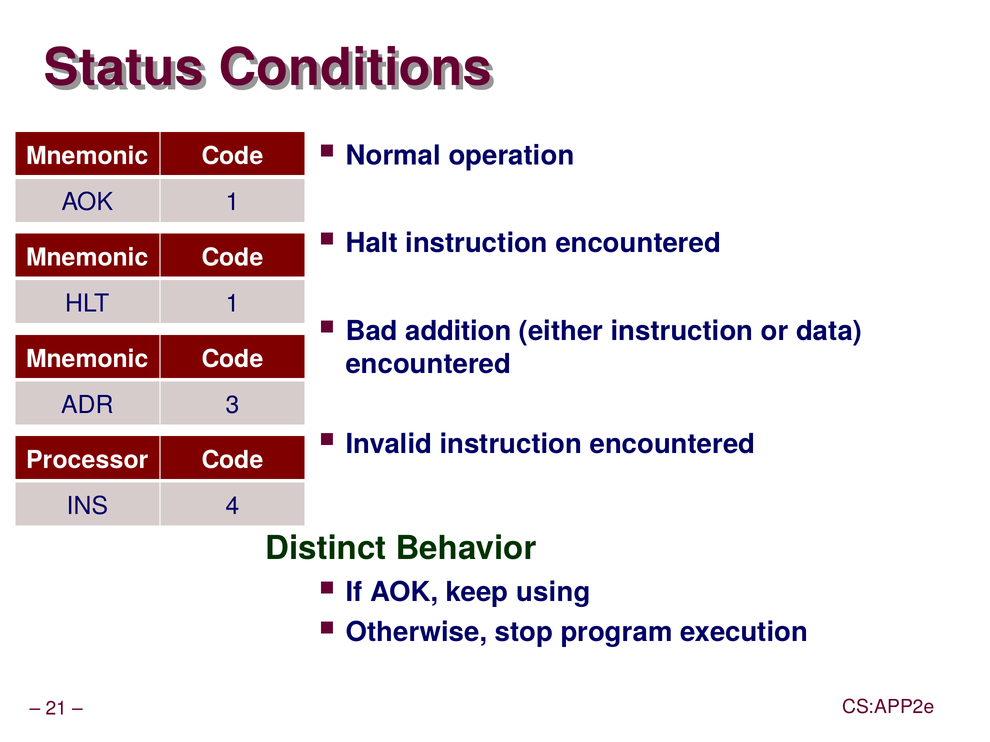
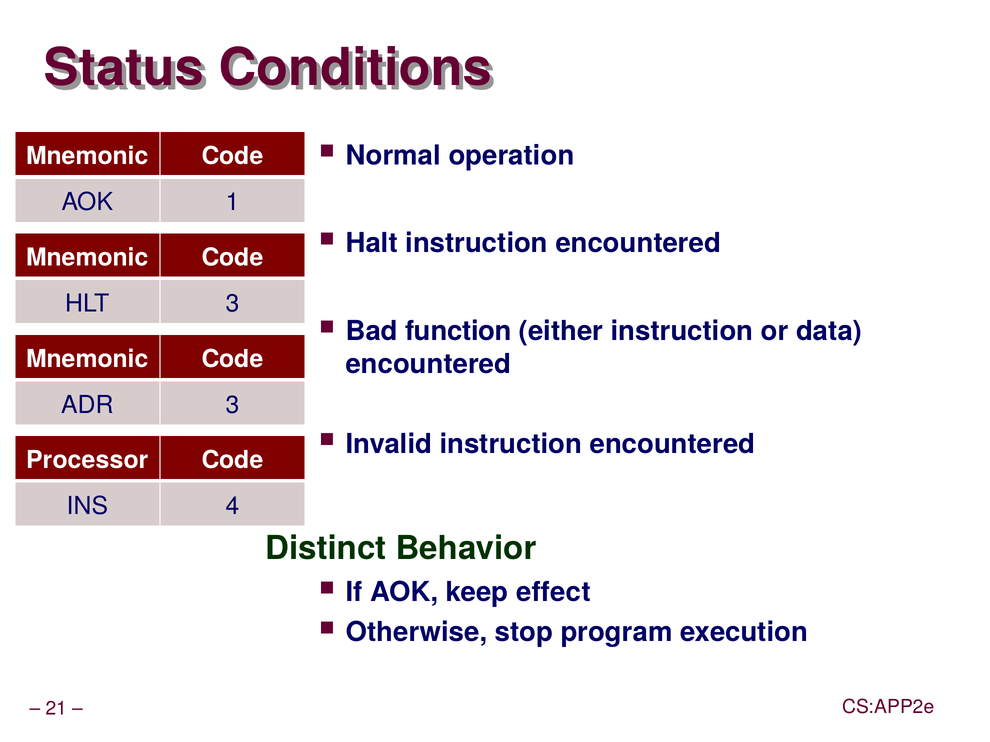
HLT 1: 1 -> 3
addition: addition -> function
using: using -> effect
